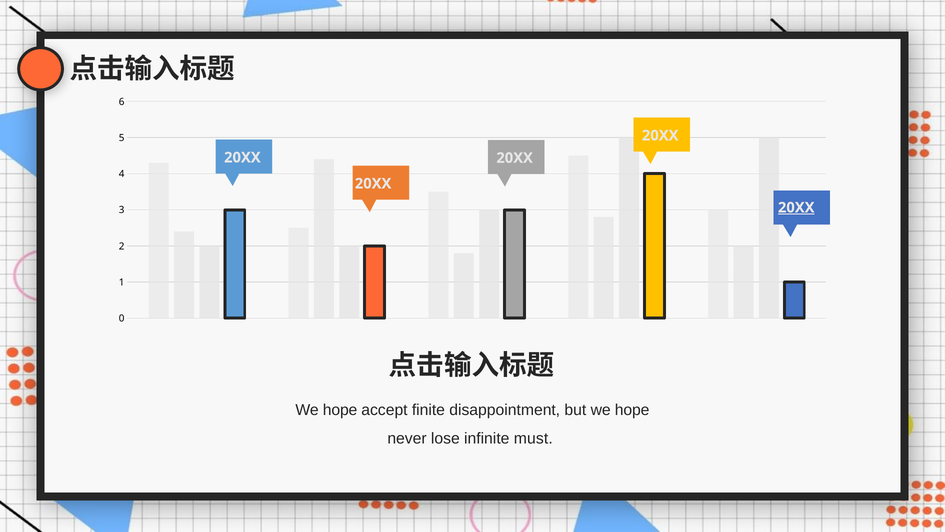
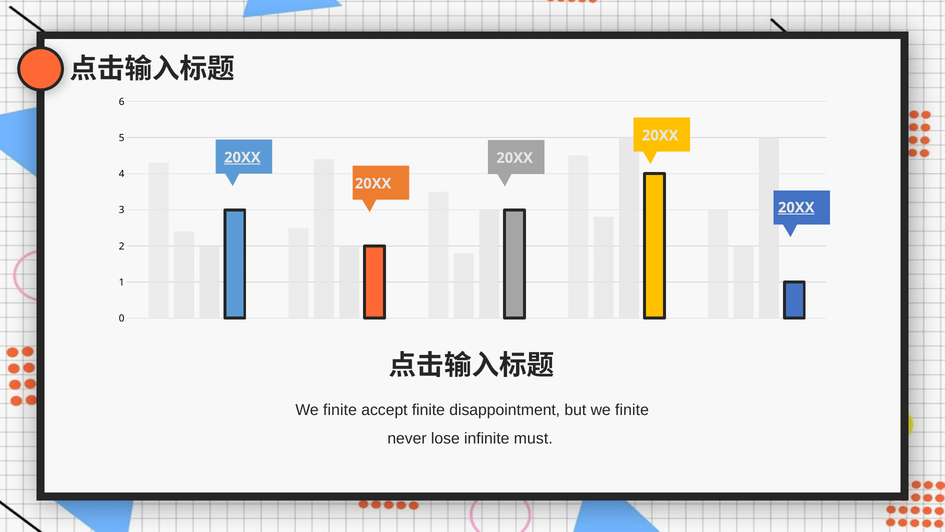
20XX at (242, 157) underline: none -> present
hope at (340, 410): hope -> finite
but we hope: hope -> finite
